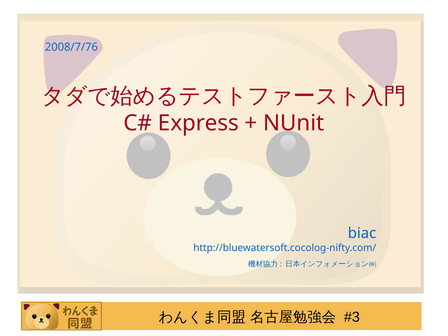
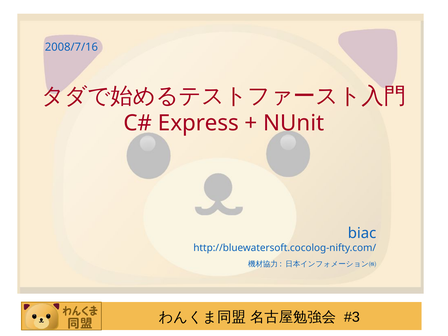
2008/7/76: 2008/7/76 -> 2008/7/16
